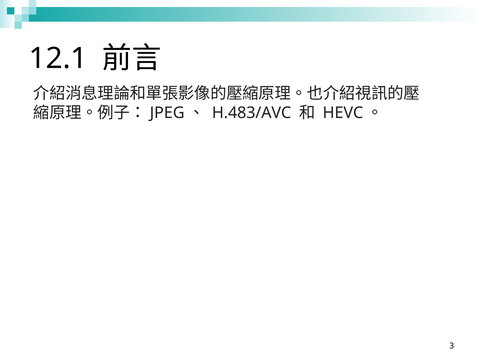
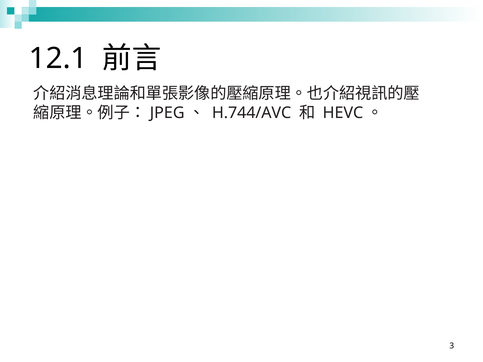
H.483/AVC: H.483/AVC -> H.744/AVC
